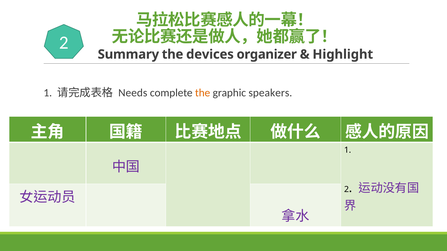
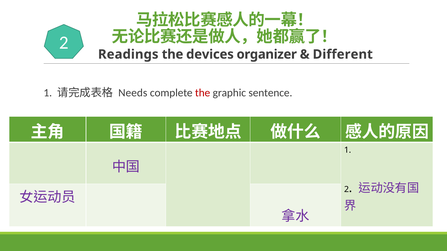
Summary: Summary -> Readings
Highlight: Highlight -> Different
the at (203, 93) colour: orange -> red
speakers: speakers -> sentence
